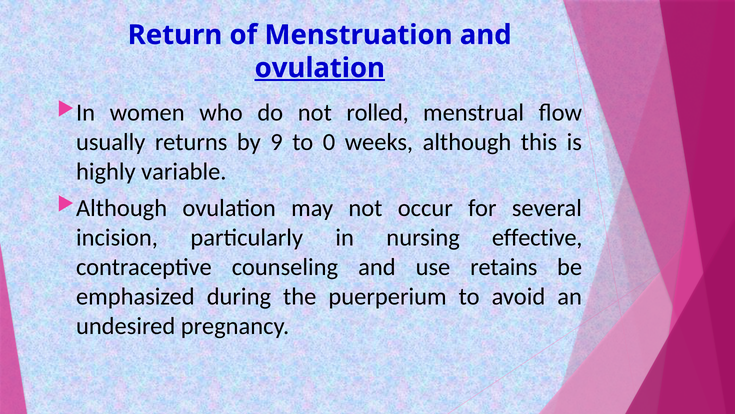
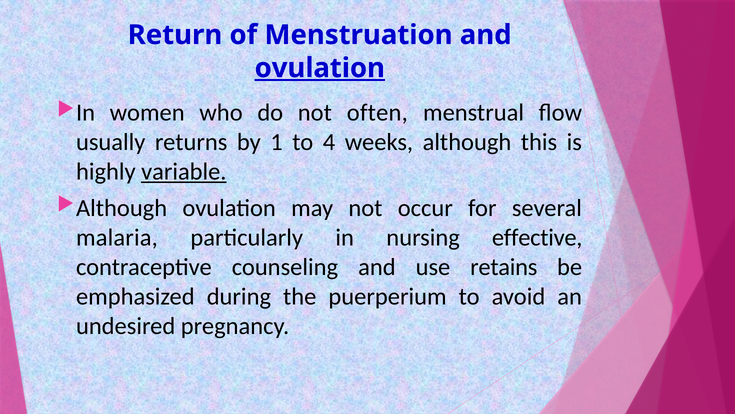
rolled: rolled -> often
9: 9 -> 1
0: 0 -> 4
variable underline: none -> present
incision: incision -> malaria
